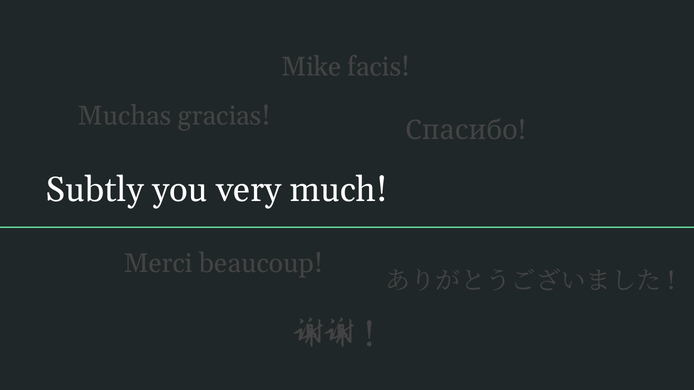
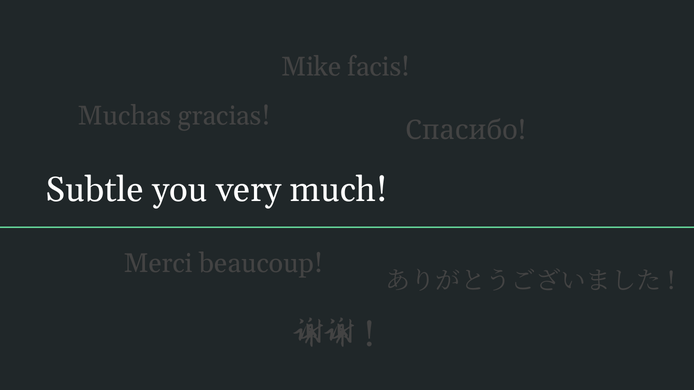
Subtly: Subtly -> Subtle
